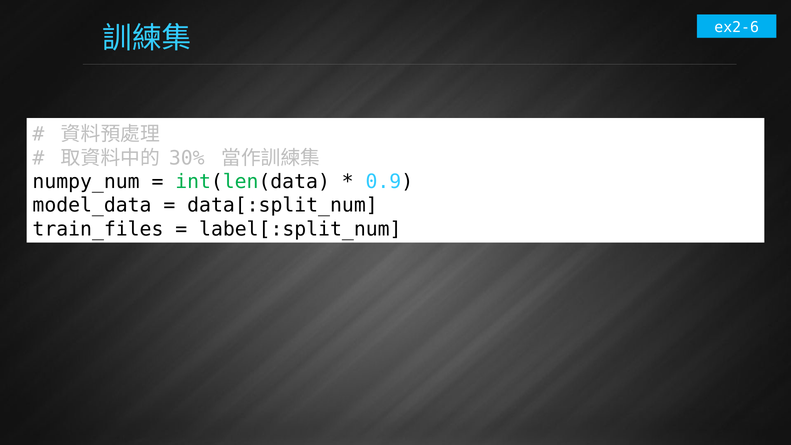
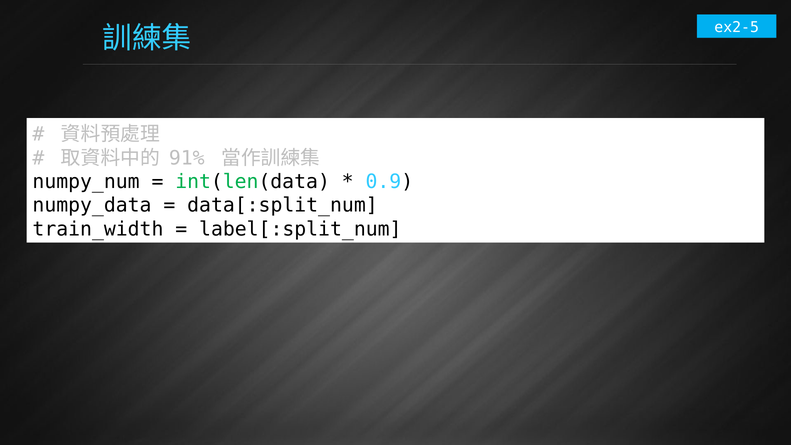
ex2-6: ex2-6 -> ex2-5
30%: 30% -> 91%
model_data: model_data -> numpy_data
train_files: train_files -> train_width
